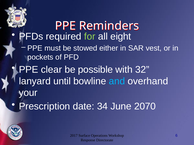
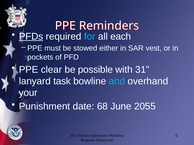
PFDs underline: none -> present
for colour: light green -> light blue
eight: eight -> each
32: 32 -> 31
until: until -> task
Prescription: Prescription -> Punishment
34: 34 -> 68
2070: 2070 -> 2055
